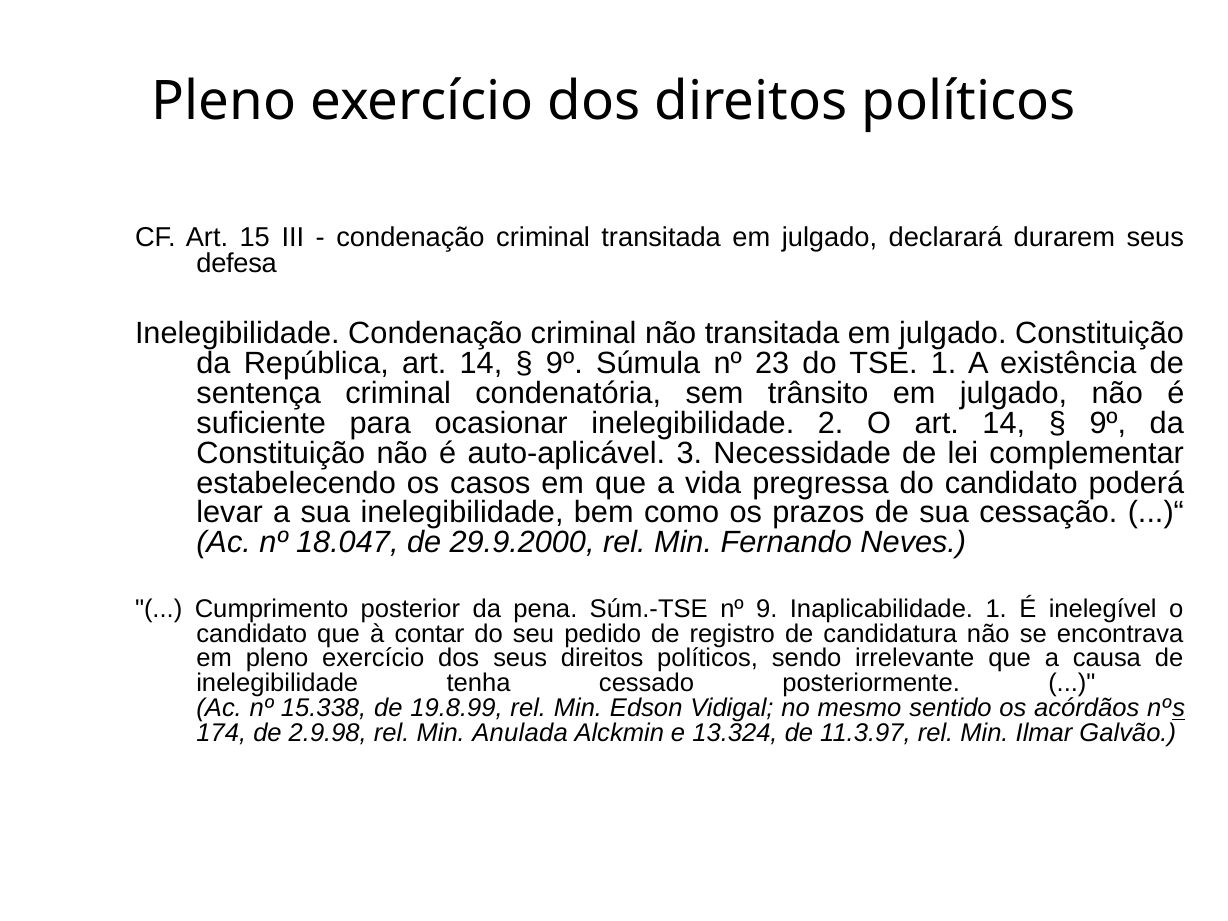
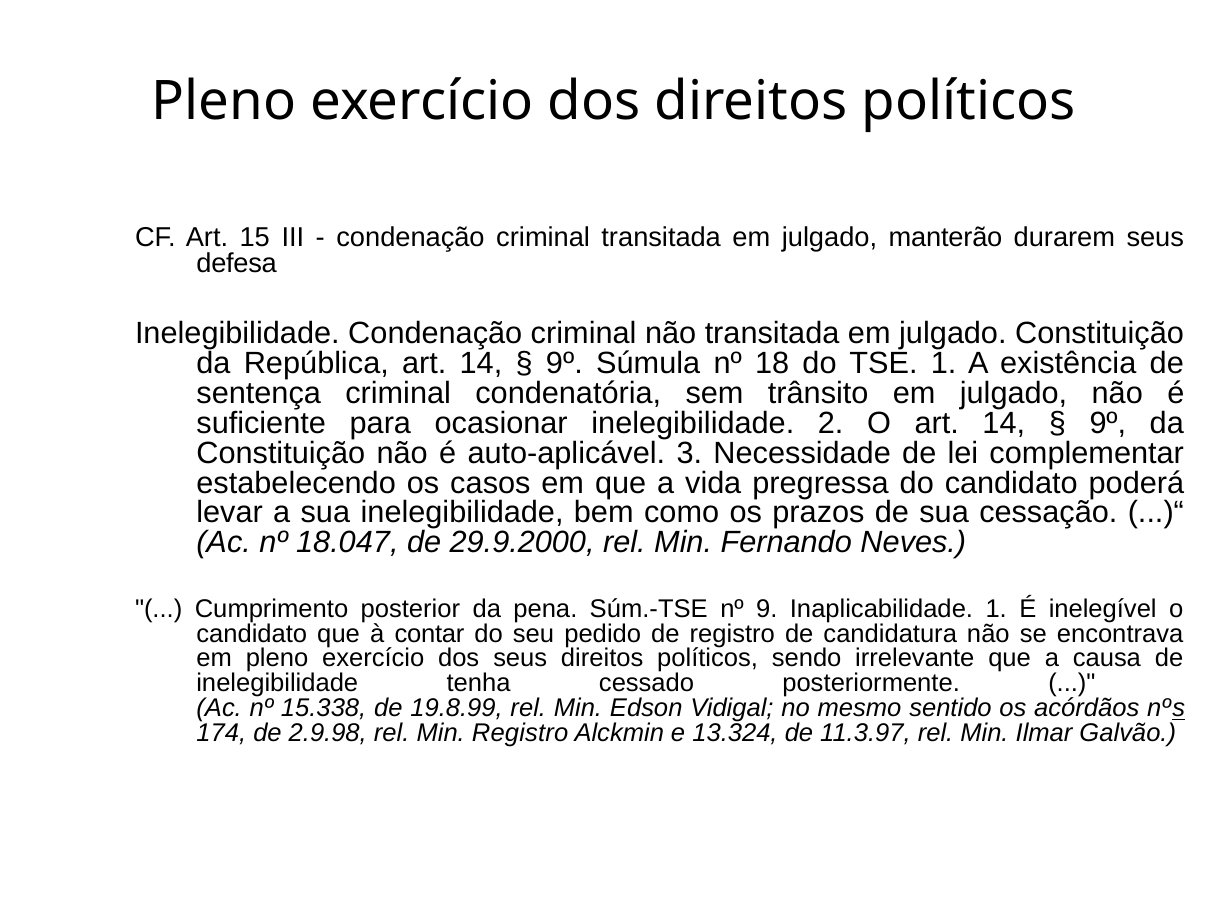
declarará: declarará -> manterão
23: 23 -> 18
Min Anulada: Anulada -> Registro
